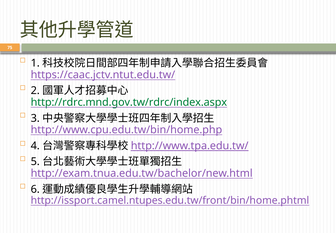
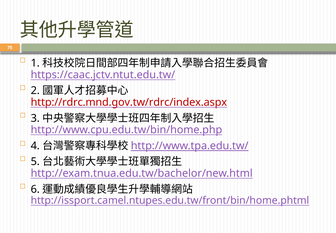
http://rdrc.mnd.gov.tw/rdrc/index.aspx colour: green -> red
